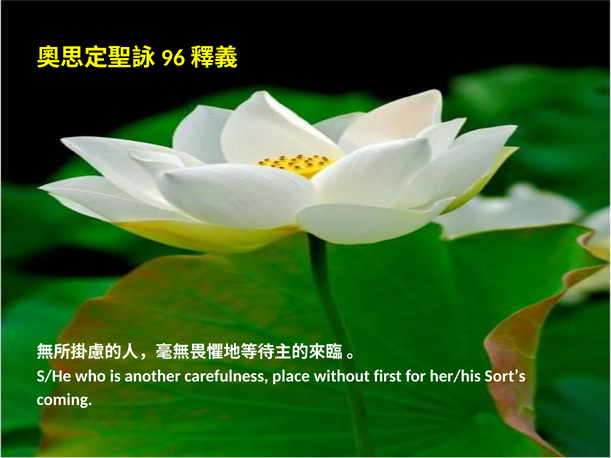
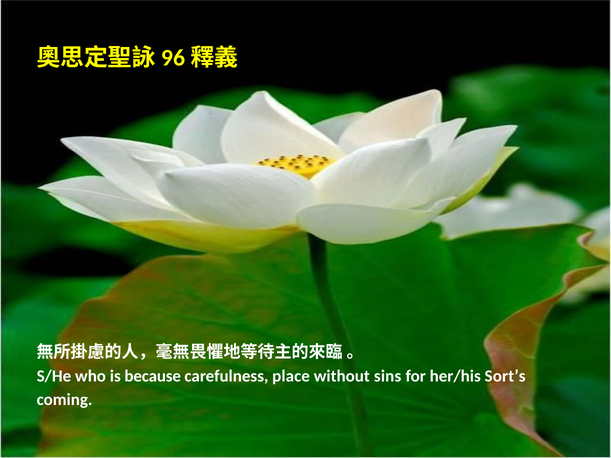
another: another -> because
first: first -> sins
